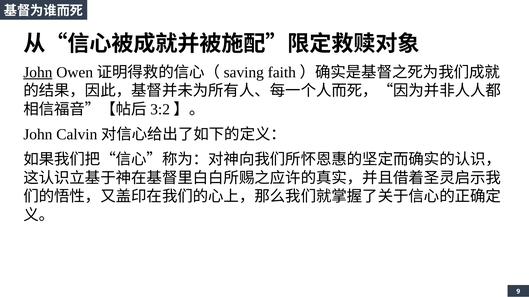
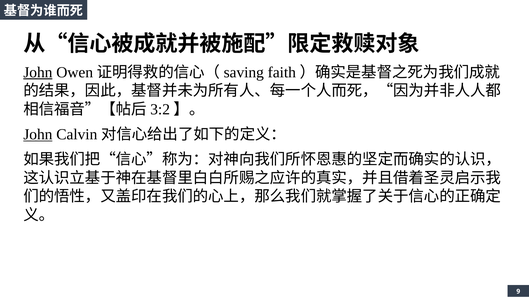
John at (38, 135) underline: none -> present
